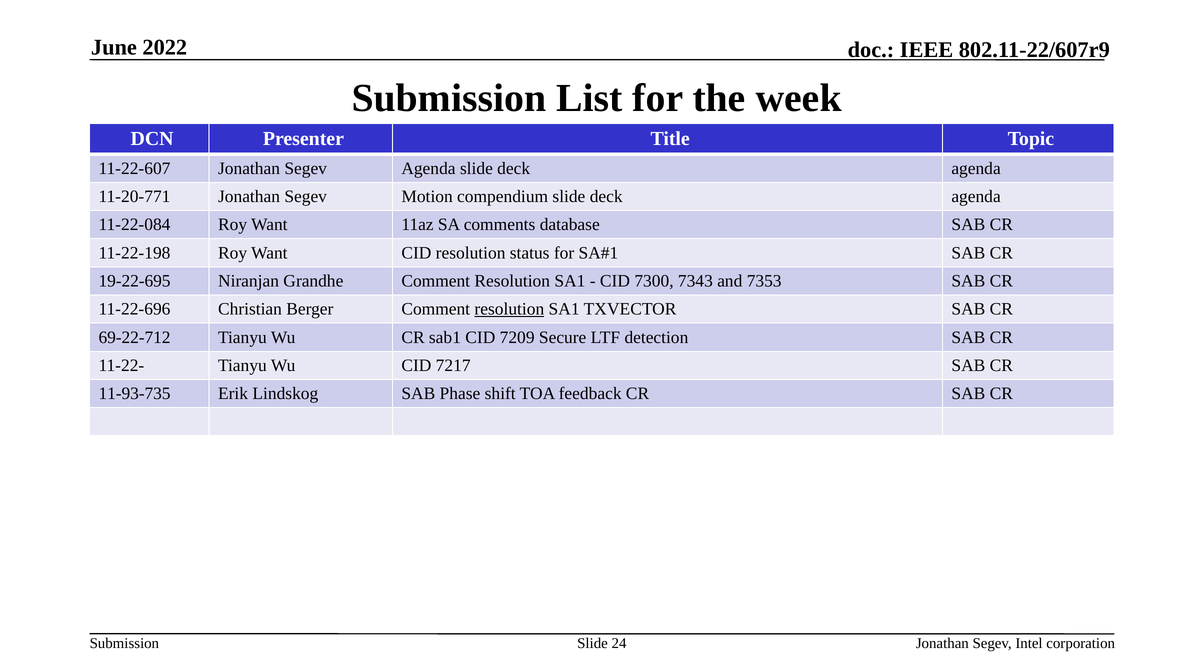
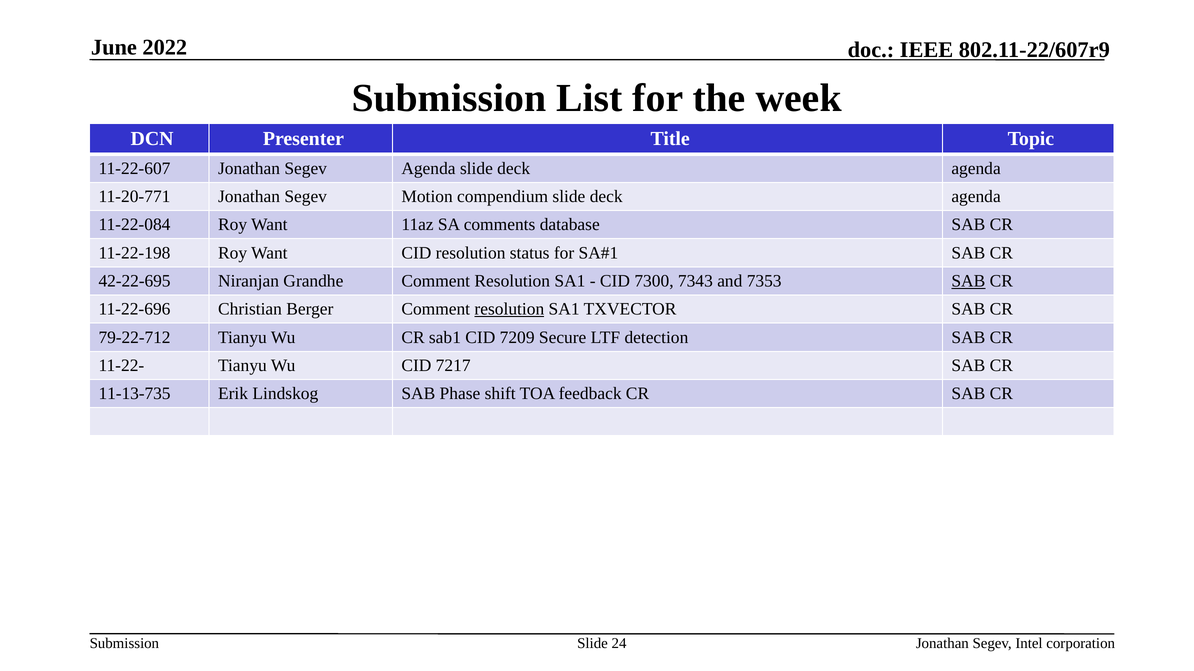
19-22-695: 19-22-695 -> 42-22-695
SAB at (968, 281) underline: none -> present
69-22-712: 69-22-712 -> 79-22-712
11-93-735: 11-93-735 -> 11-13-735
